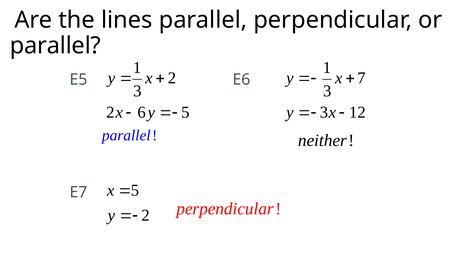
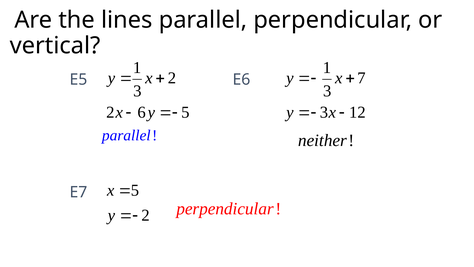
parallel at (55, 46): parallel -> vertical
